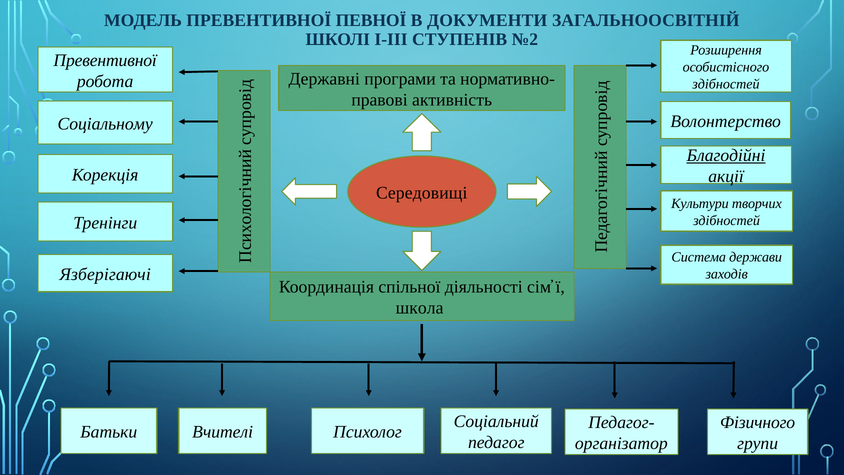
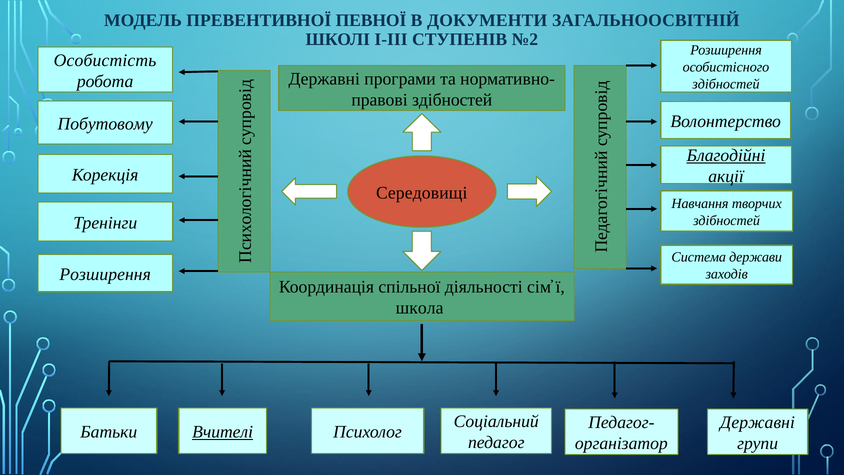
Превентивної at (105, 60): Превентивної -> Особистість
активність at (452, 100): активність -> здібностей
Соціальному: Соціальному -> Побутовому
Культури: Культури -> Навчання
Язберігаючі at (105, 274): Язберігаючі -> Розширення
Фізичного at (758, 422): Фізичного -> Державні
Вчителі underline: none -> present
